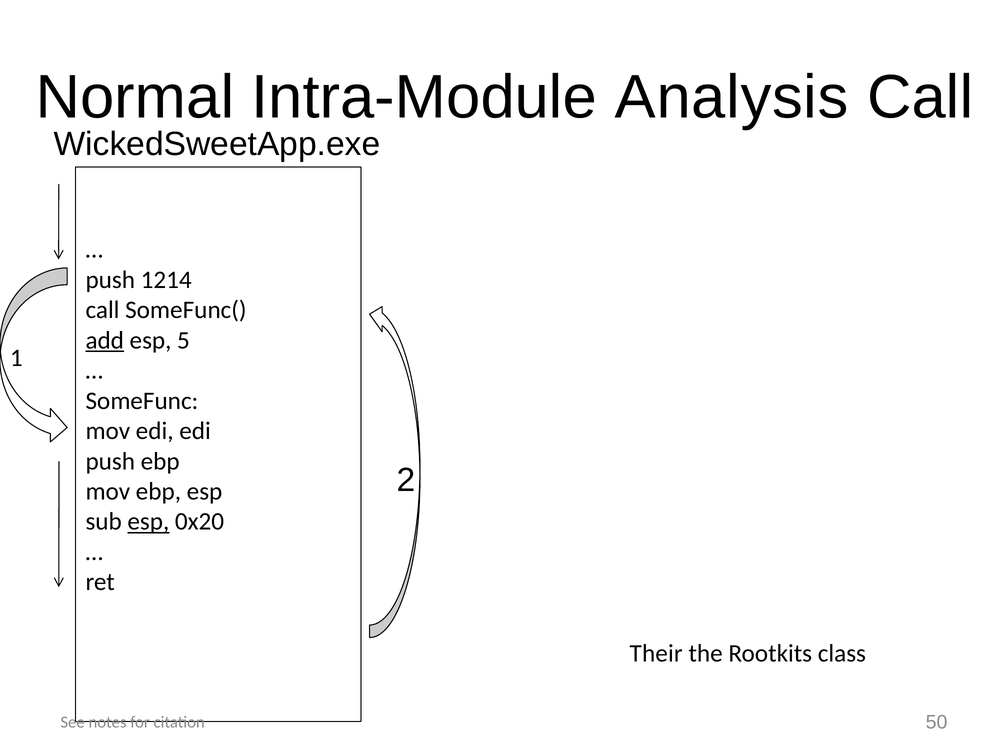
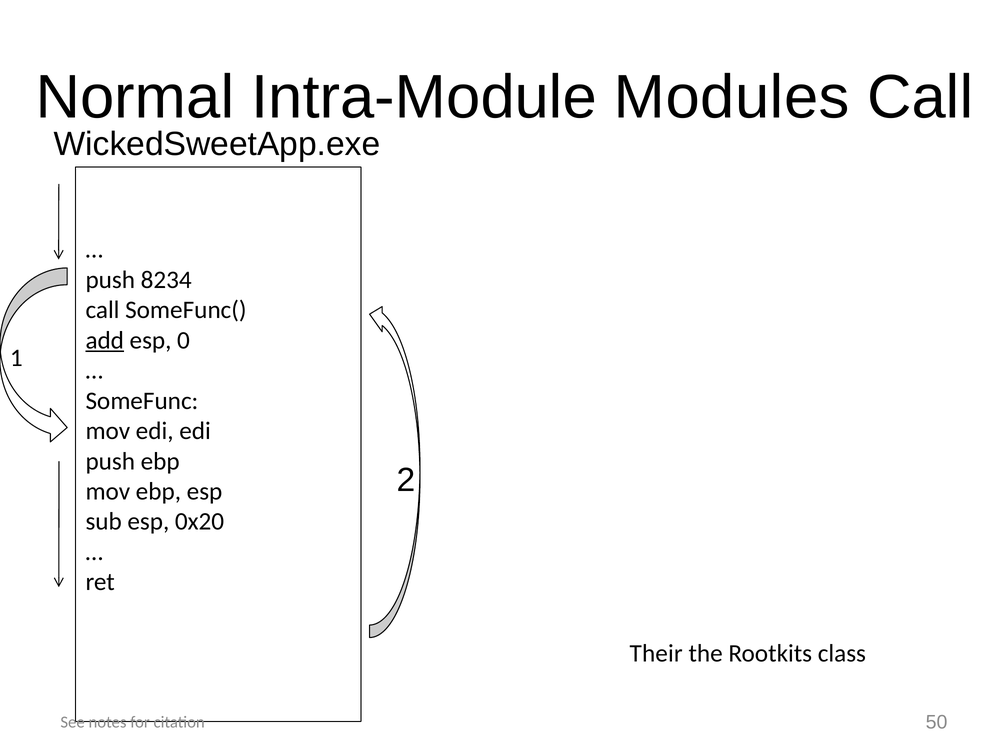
Analysis: Analysis -> Modules
1214: 1214 -> 8234
5: 5 -> 0
esp at (148, 522) underline: present -> none
